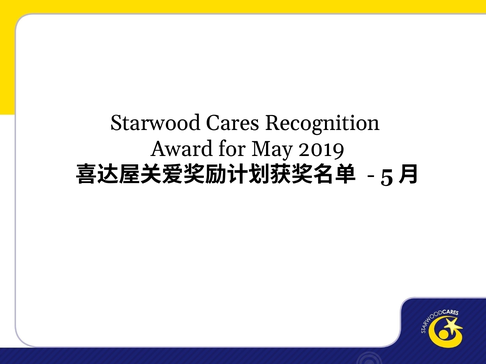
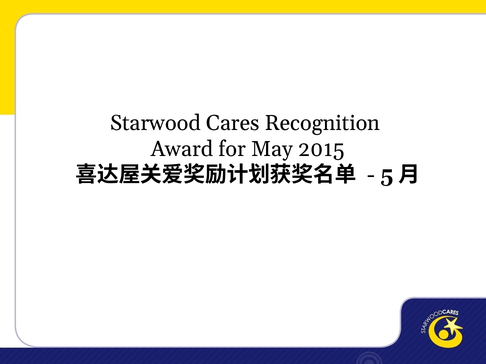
2019: 2019 -> 2015
